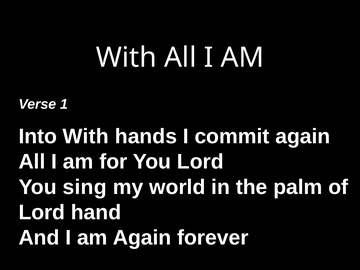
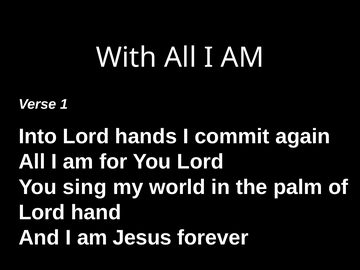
Into With: With -> Lord
am Again: Again -> Jesus
